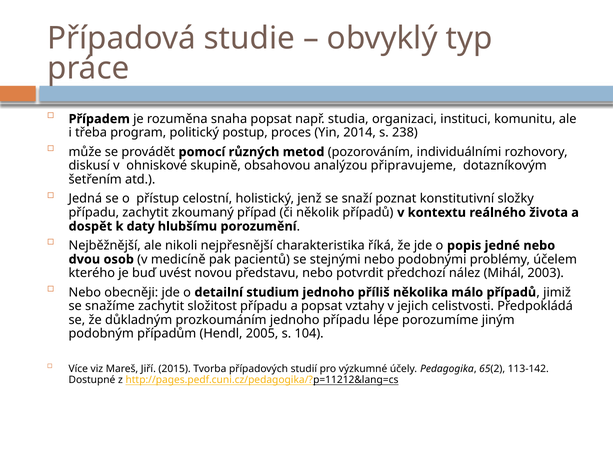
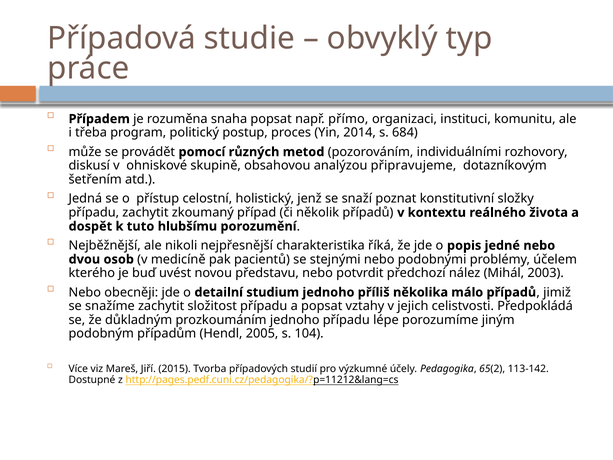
studia: studia -> přímo
238: 238 -> 684
daty: daty -> tuto
